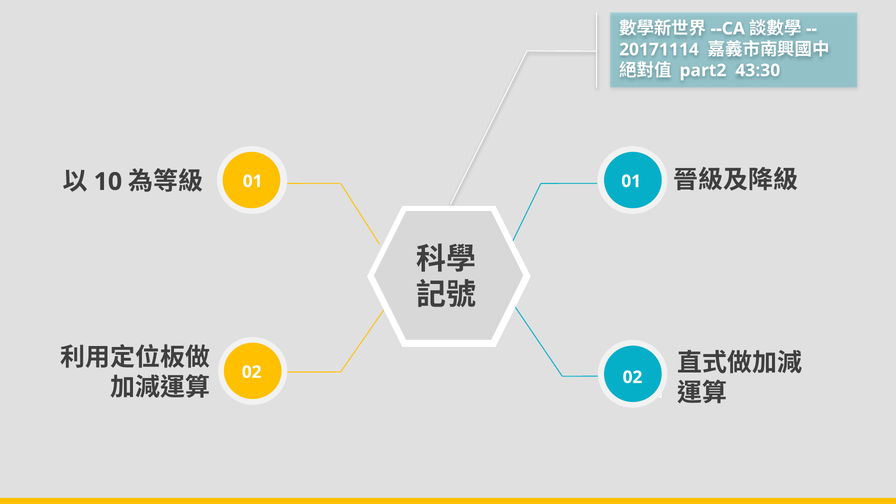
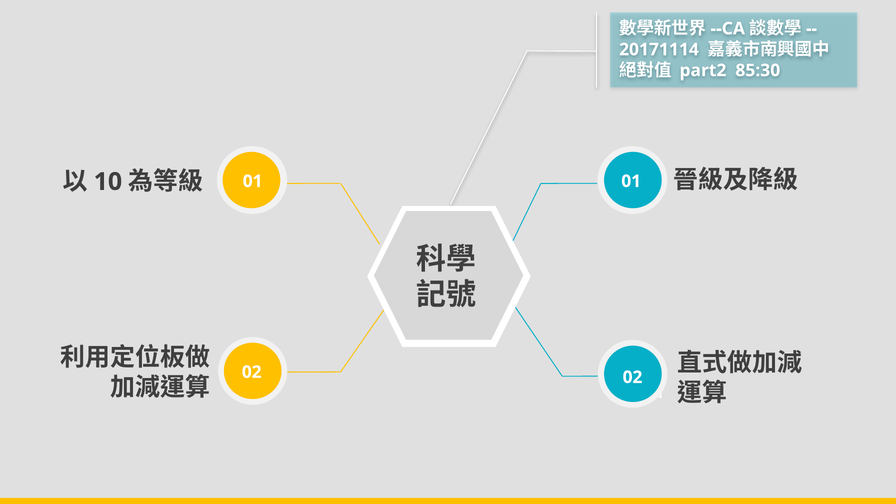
43:30: 43:30 -> 85:30
